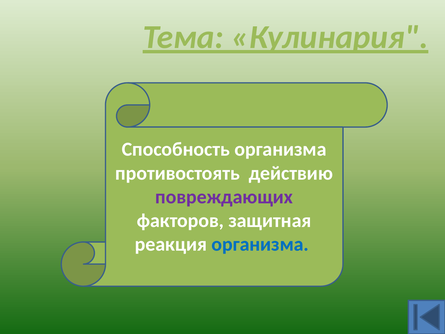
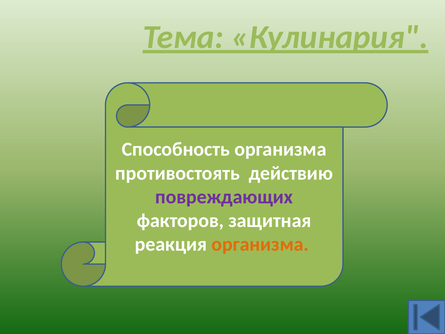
организма at (260, 244) colour: blue -> orange
